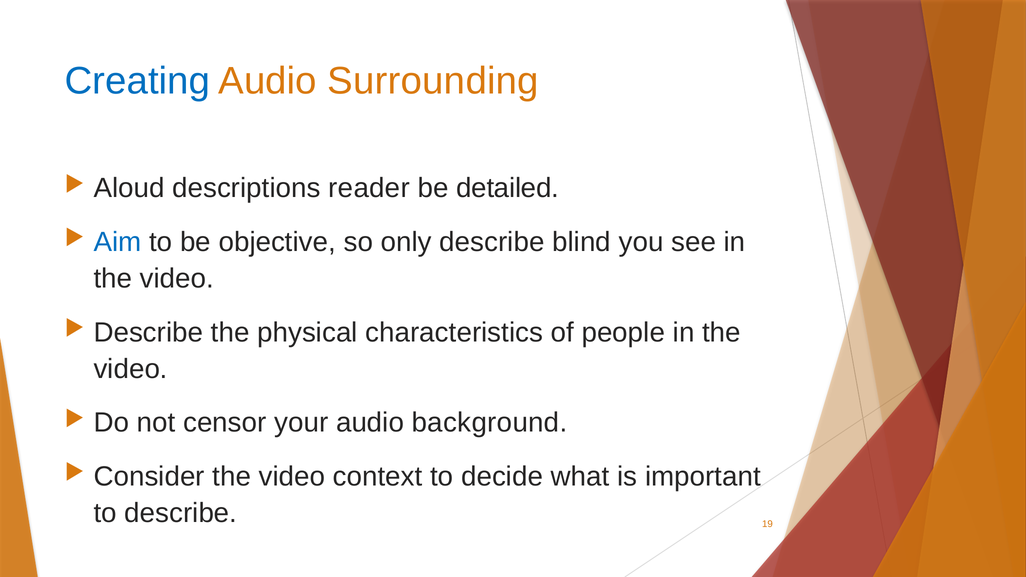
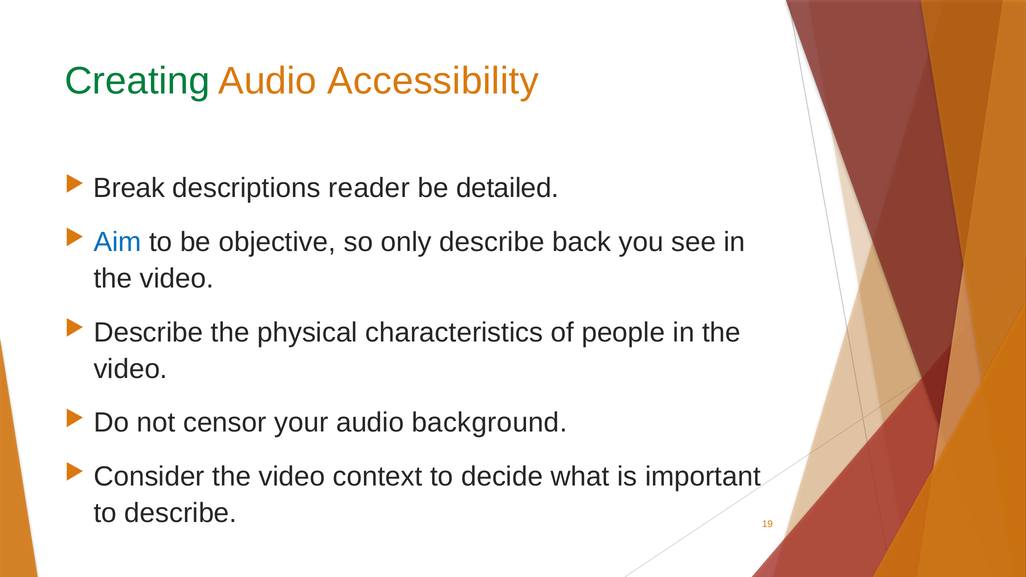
Creating colour: blue -> green
Surrounding: Surrounding -> Accessibility
Aloud: Aloud -> Break
blind: blind -> back
